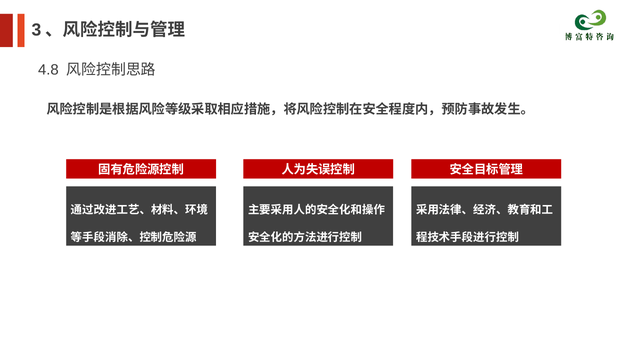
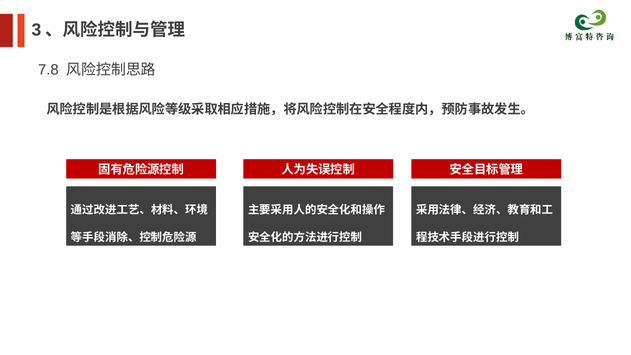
4.8: 4.8 -> 7.8
